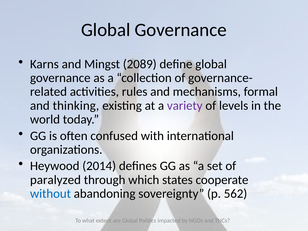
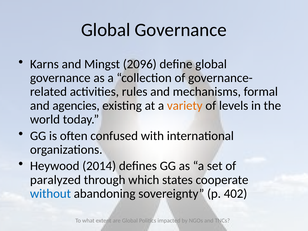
2089: 2089 -> 2096
thinking: thinking -> agencies
variety colour: purple -> orange
562: 562 -> 402
